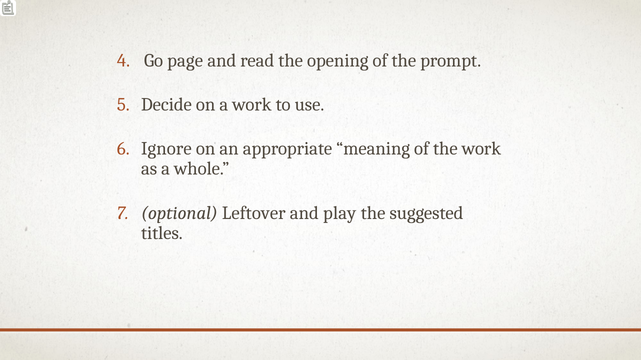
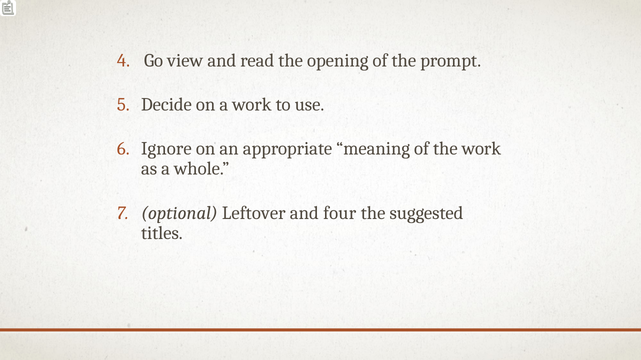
page: page -> view
play: play -> four
